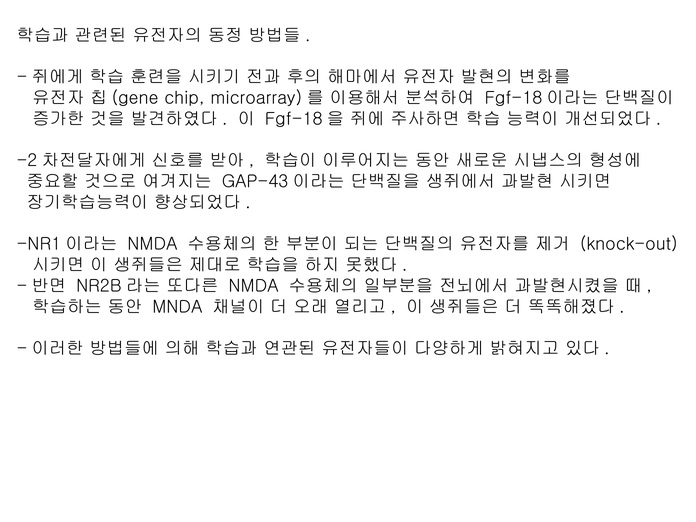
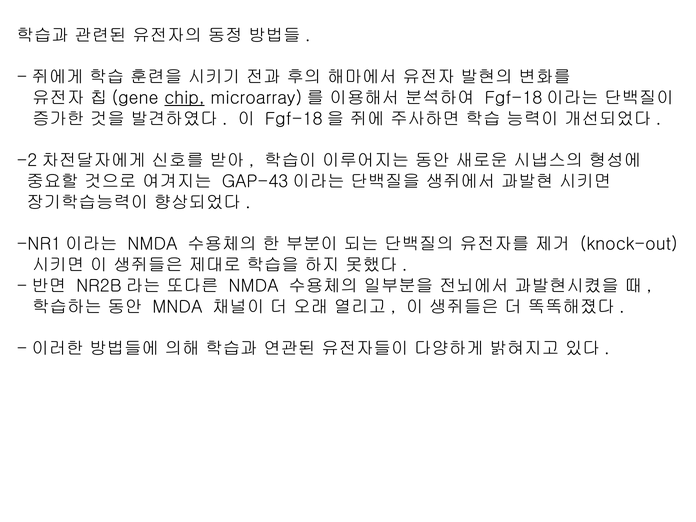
chip underline: none -> present
